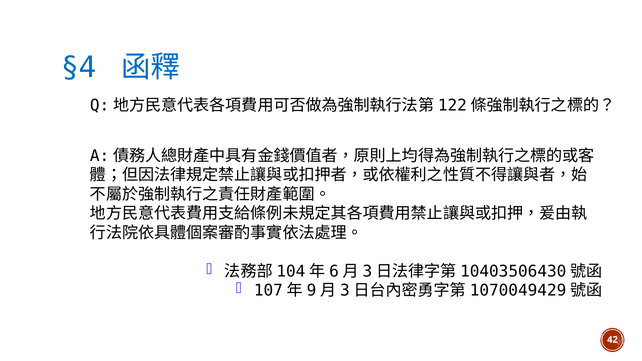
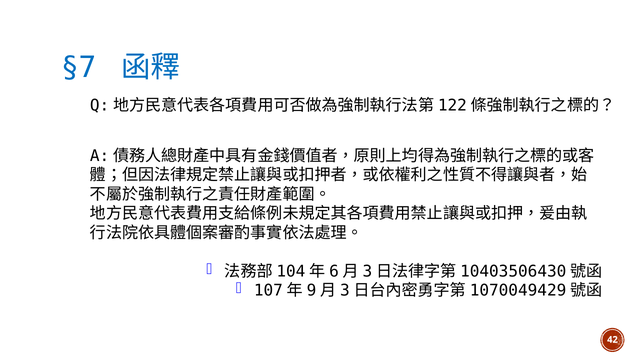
§4: §4 -> §7
